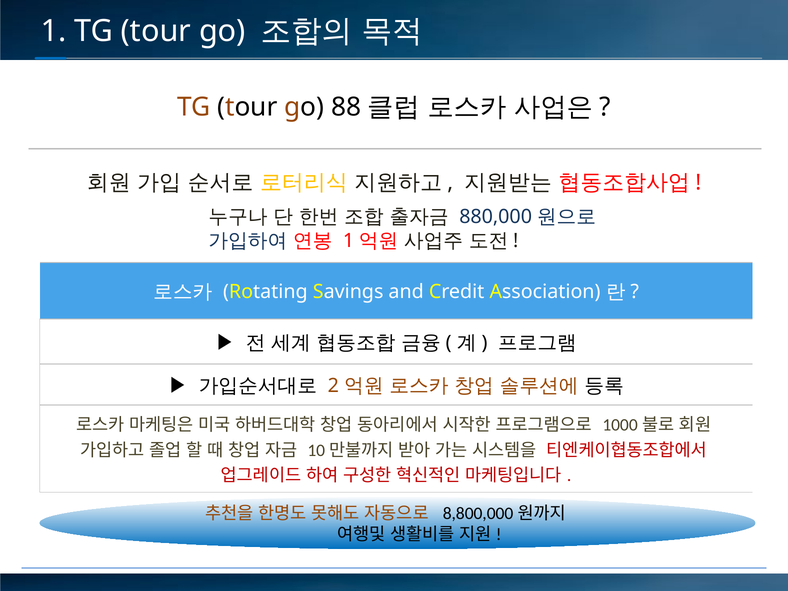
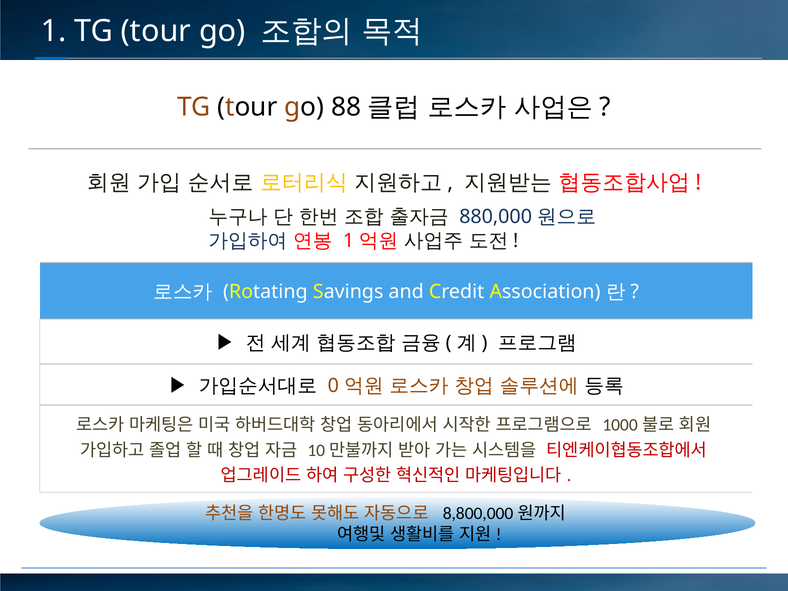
2: 2 -> 0
